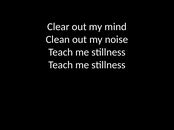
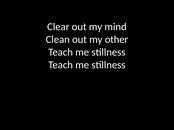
noise: noise -> other
